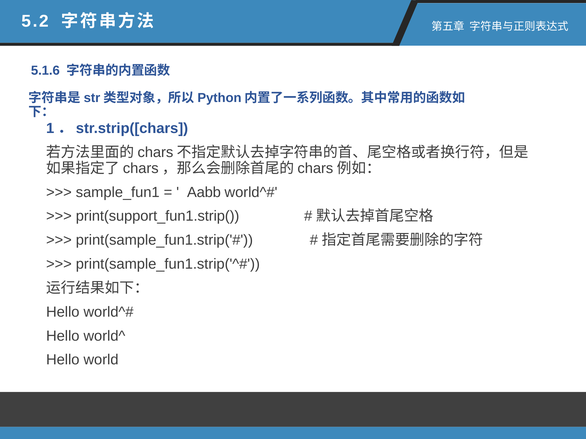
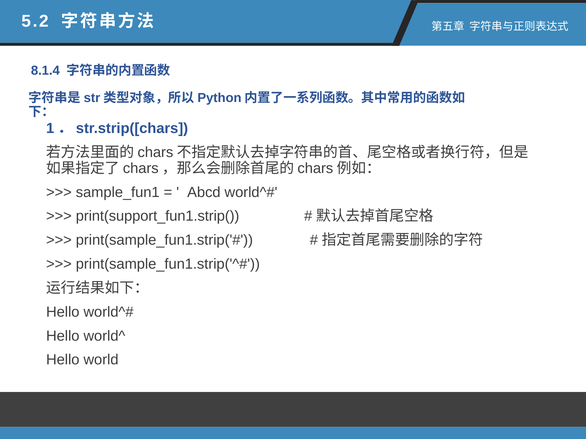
5.1.6: 5.1.6 -> 8.1.4
Aabb: Aabb -> Abcd
